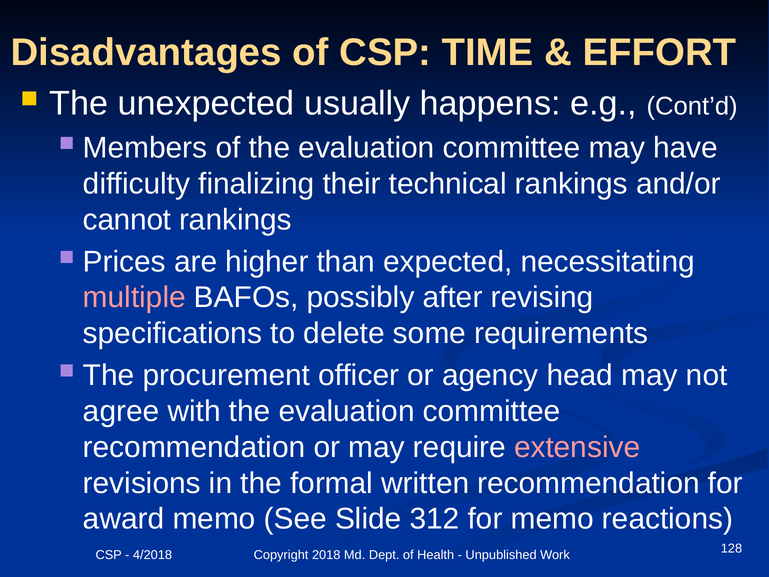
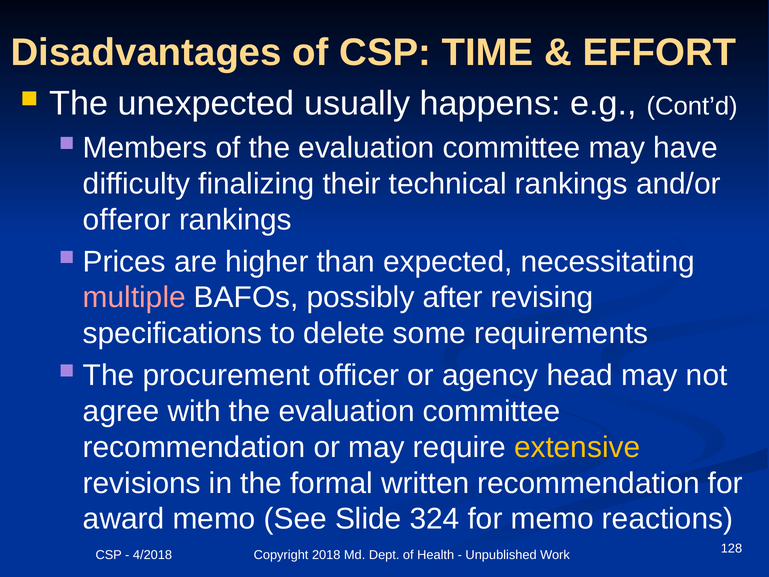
cannot: cannot -> offeror
extensive colour: pink -> yellow
312: 312 -> 324
